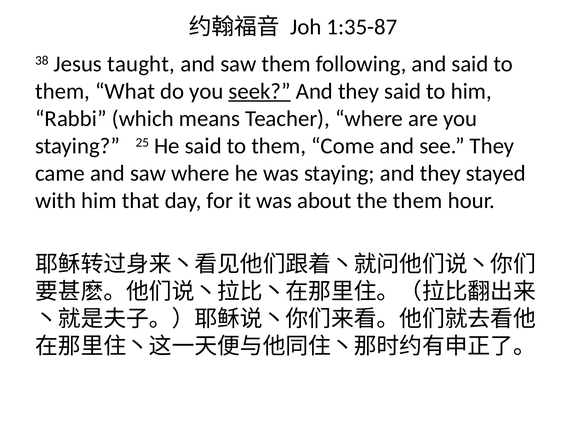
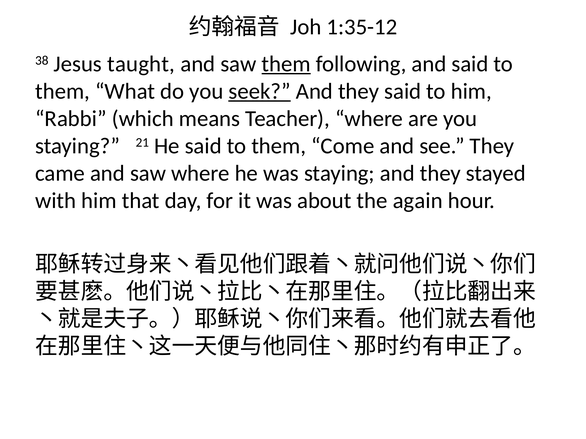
1:35-87: 1:35-87 -> 1:35-12
them at (286, 64) underline: none -> present
25: 25 -> 21
the them: them -> again
